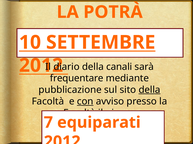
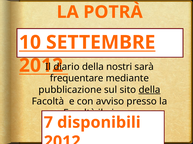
canali: canali -> nostri
con underline: present -> none
equiparati: equiparati -> disponibili
